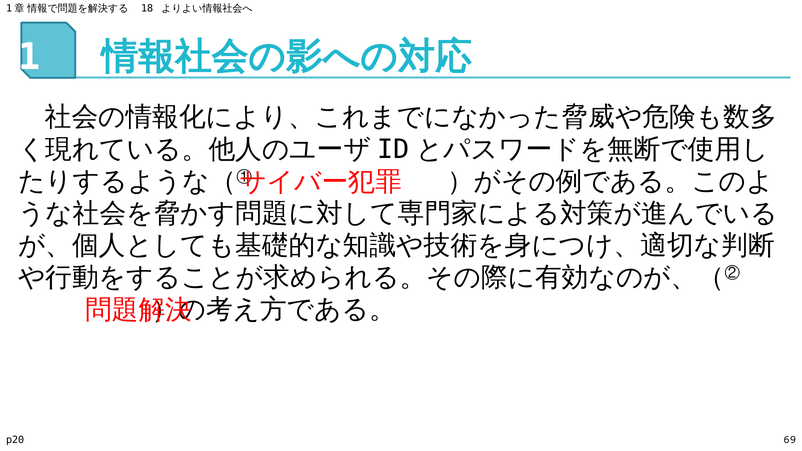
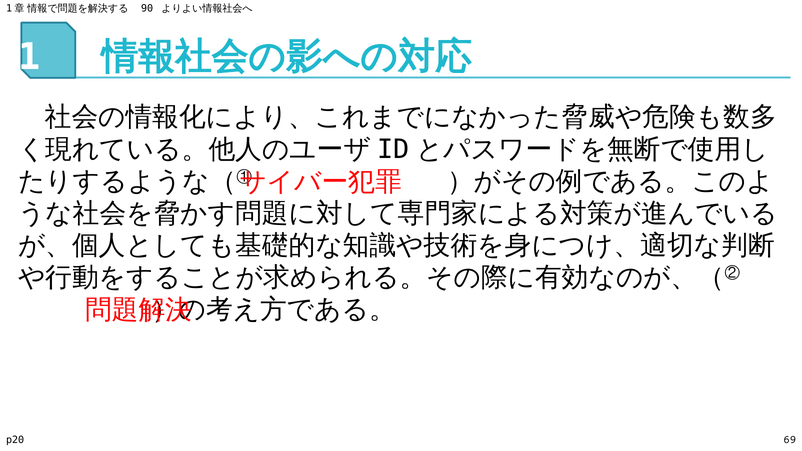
18: 18 -> 90
